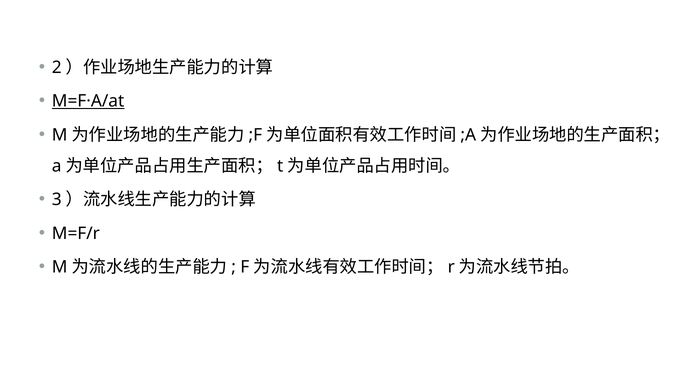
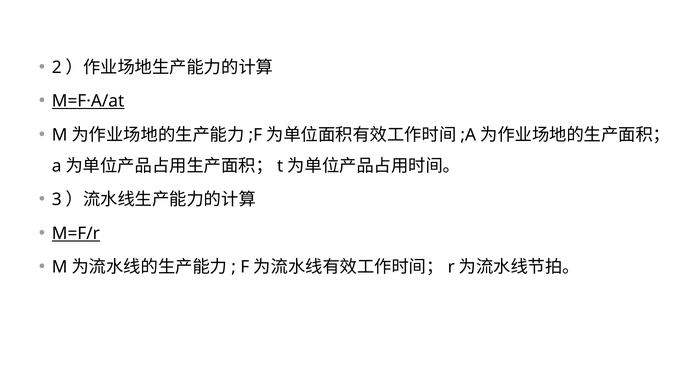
M=F/r underline: none -> present
